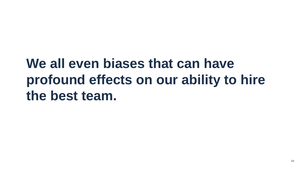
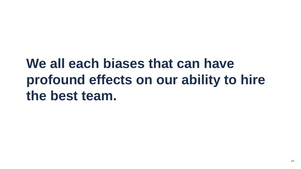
even: even -> each
